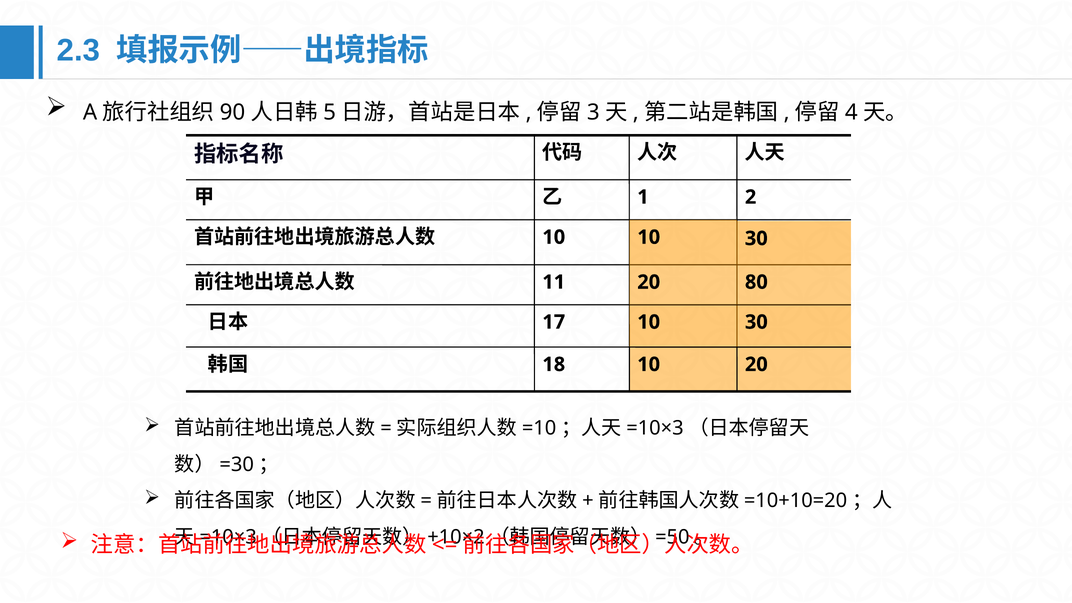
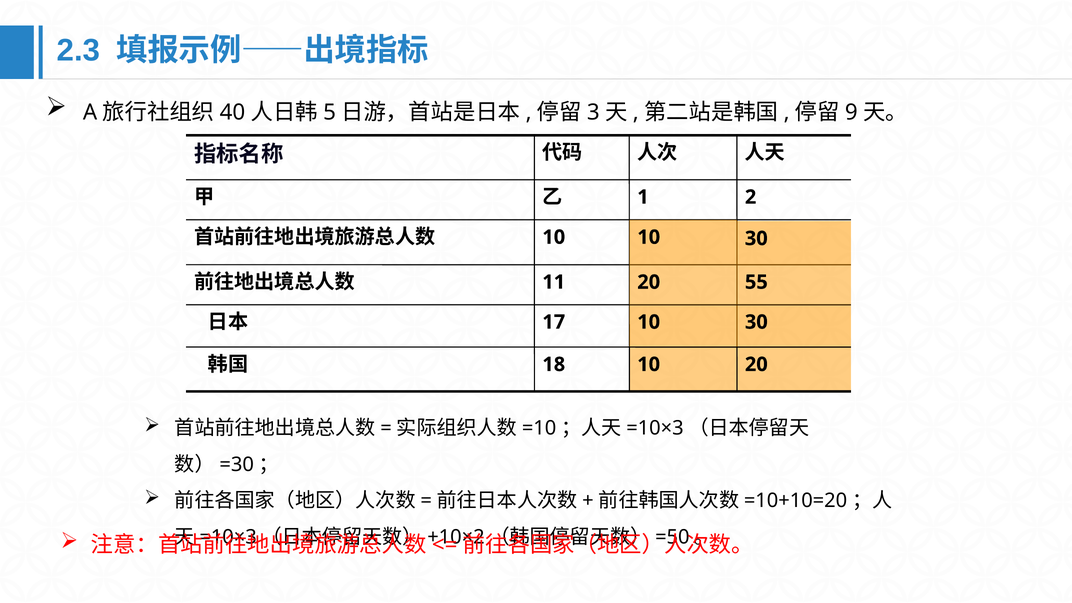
90: 90 -> 40
4: 4 -> 9
80: 80 -> 55
